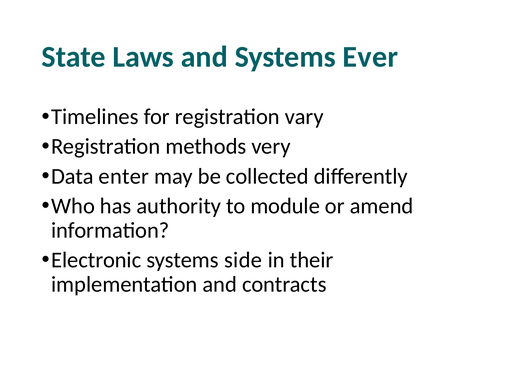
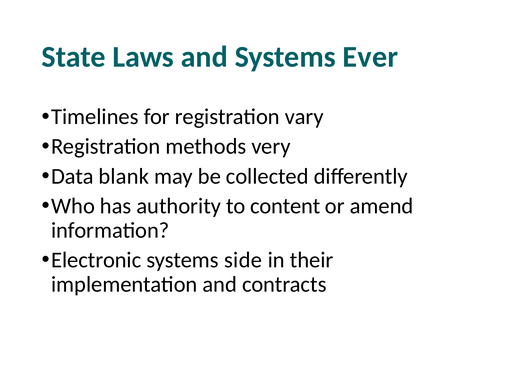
enter: enter -> blank
module: module -> content
